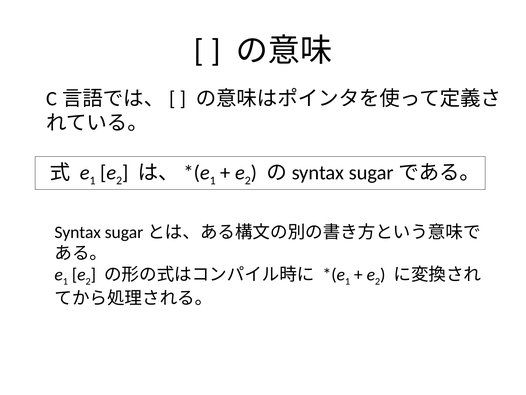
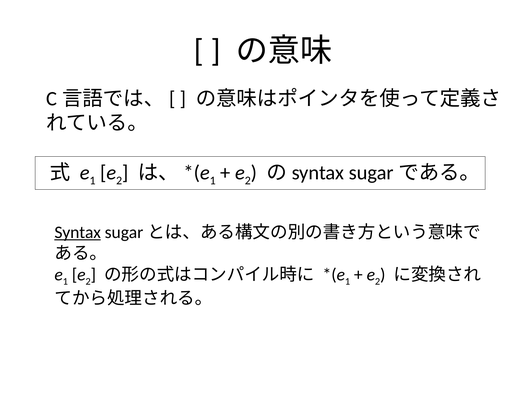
Syntax underline: none -> present
